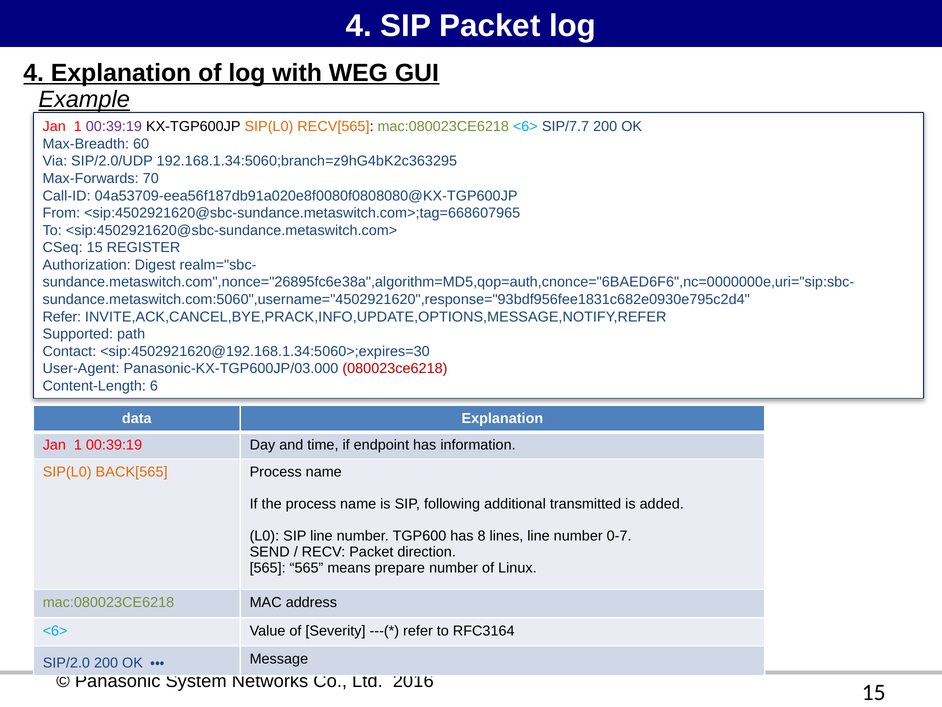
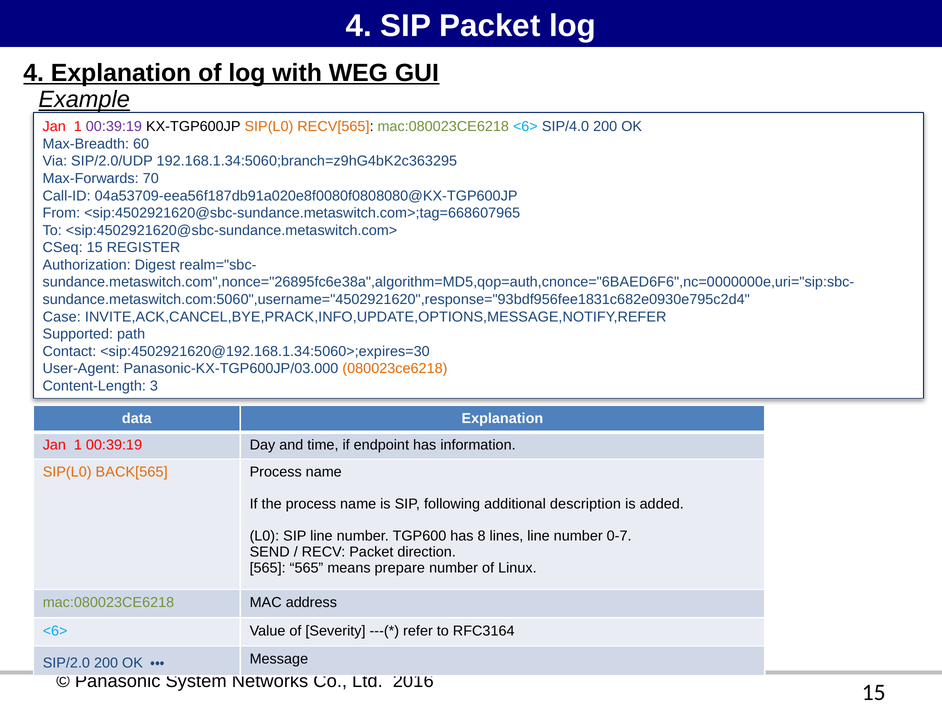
SIP/7.7: SIP/7.7 -> SIP/4.0
Refer at (62, 317): Refer -> Case
080023ce6218 colour: red -> orange
6: 6 -> 3
transmitted: transmitted -> description
